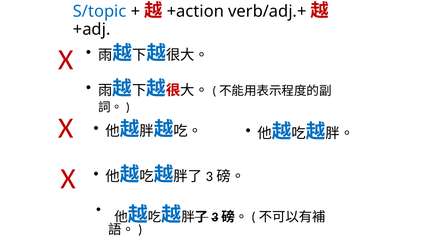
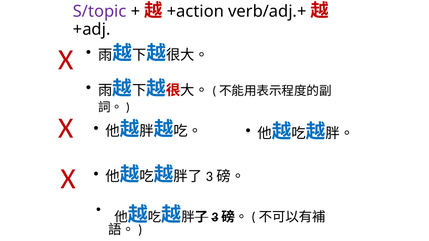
S/topic colour: blue -> purple
